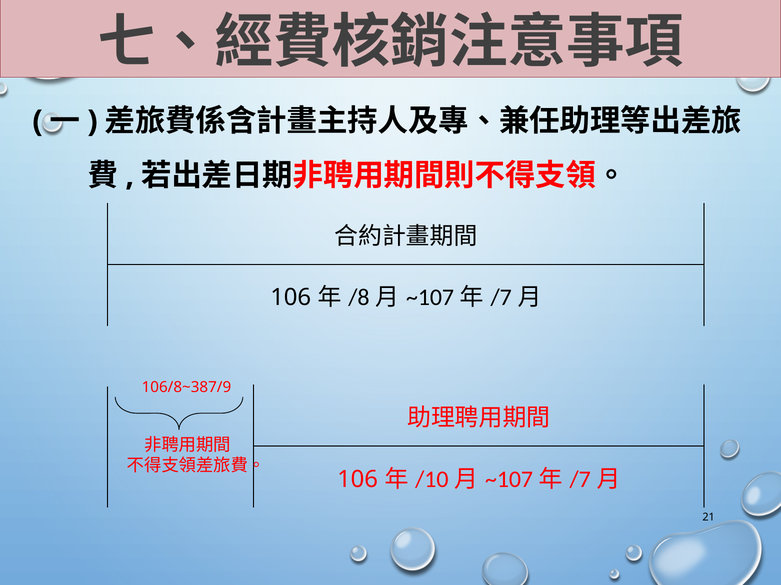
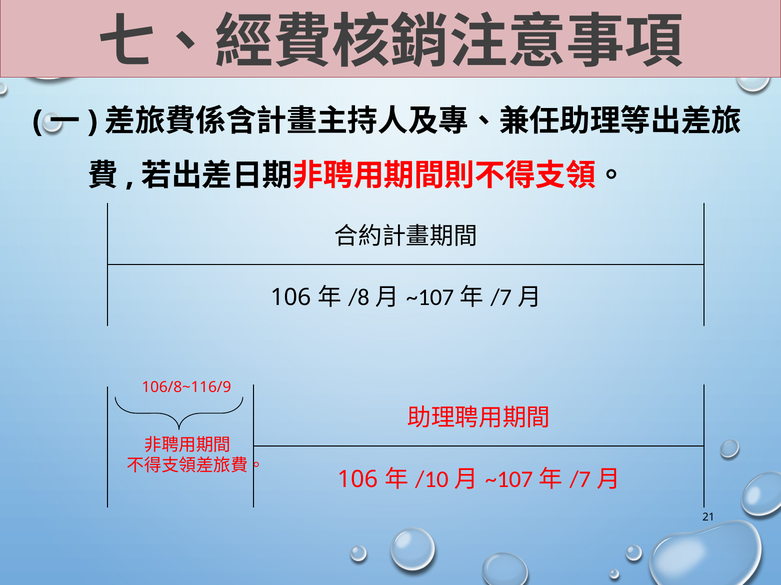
106/8~387/9: 106/8~387/9 -> 106/8~116/9
